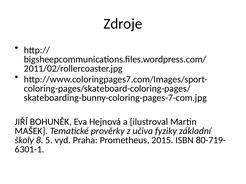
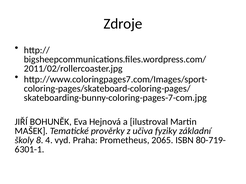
5: 5 -> 4
2015: 2015 -> 2065
